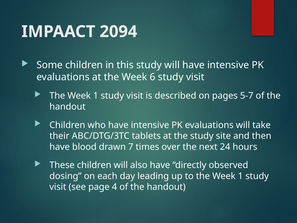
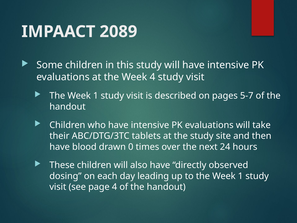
2094: 2094 -> 2089
Week 6: 6 -> 4
7: 7 -> 0
